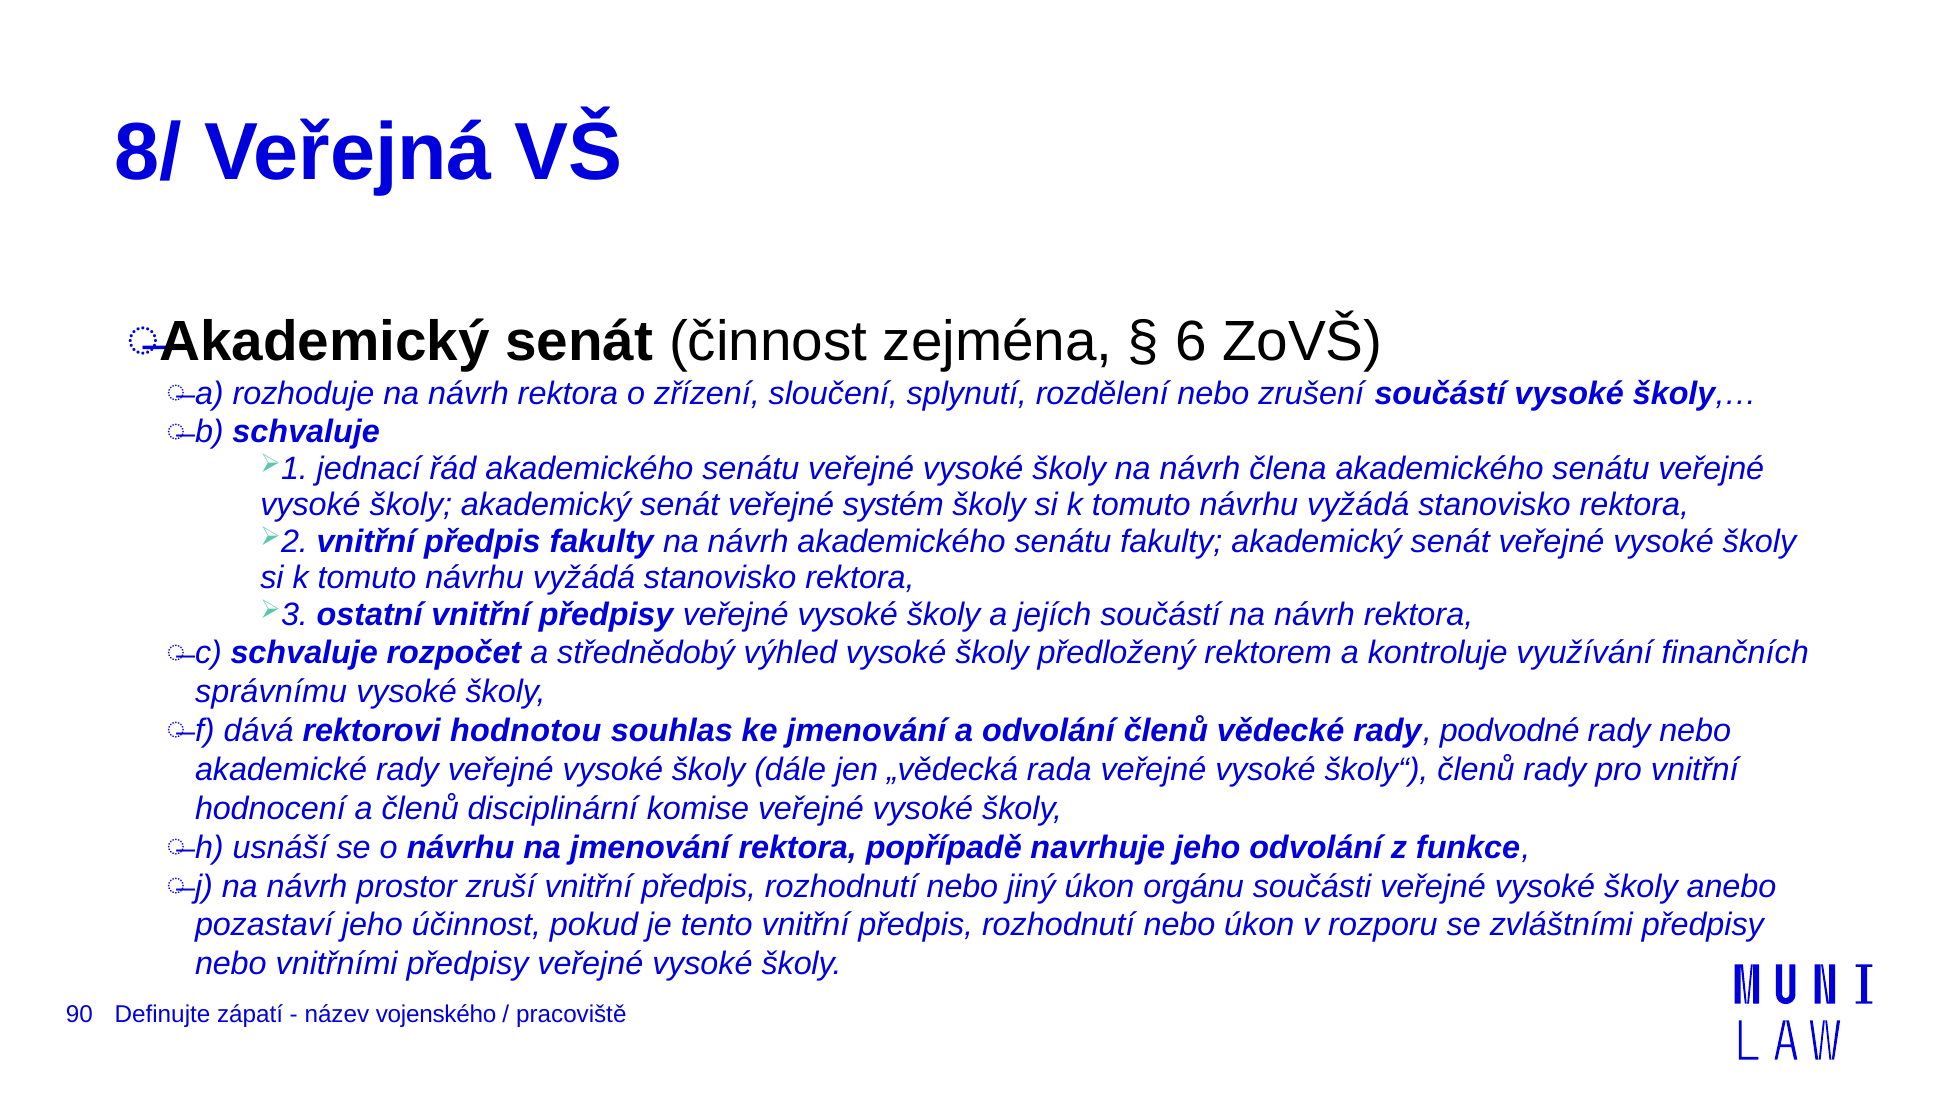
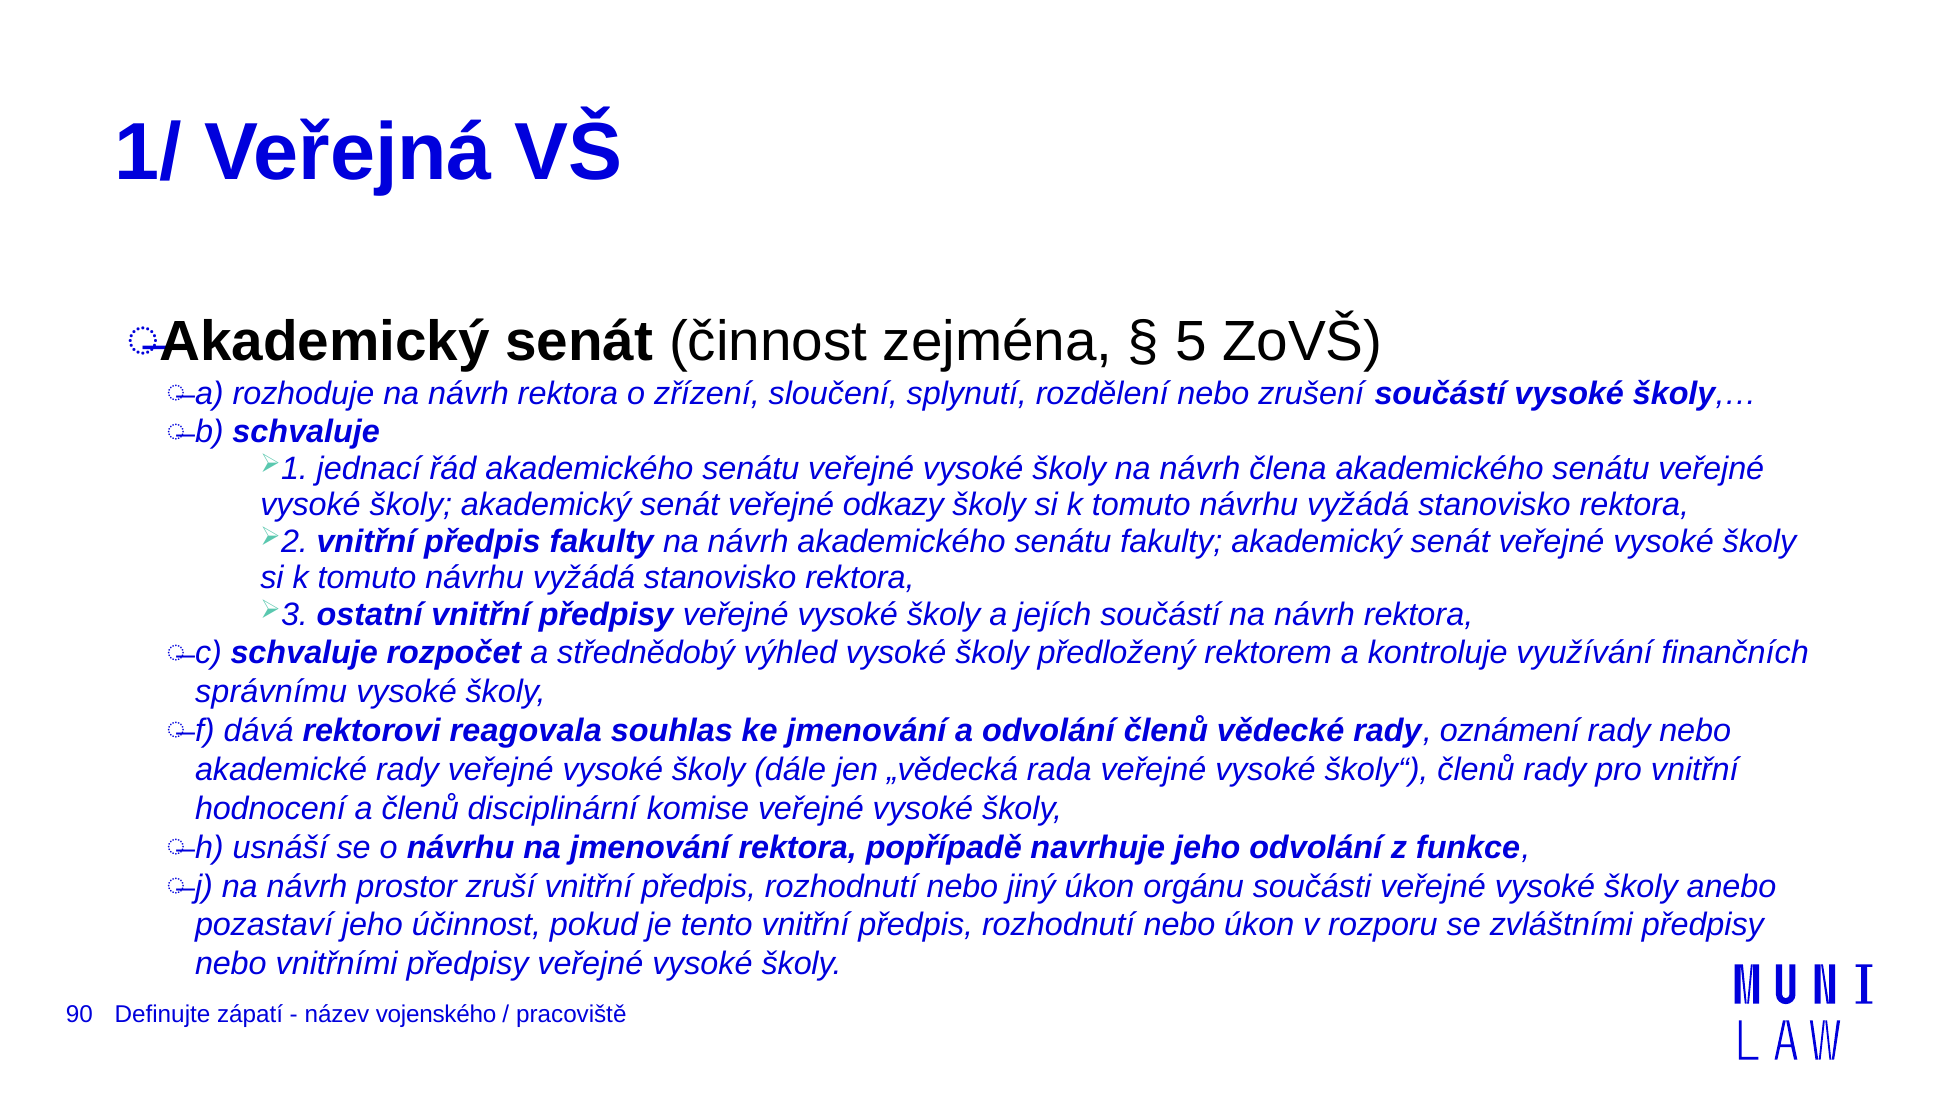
8/: 8/ -> 1/
6: 6 -> 5
systém: systém -> odkazy
hodnotou: hodnotou -> reagovala
podvodné: podvodné -> oznámení
